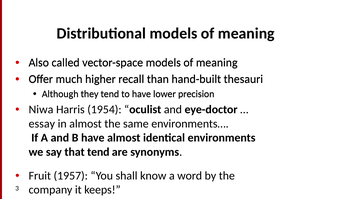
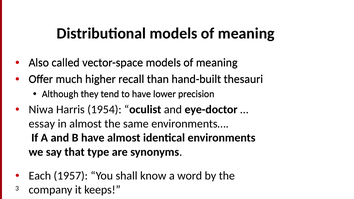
that tend: tend -> type
Fruit: Fruit -> Each
